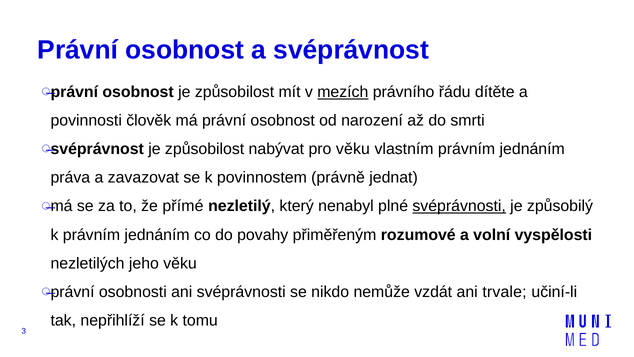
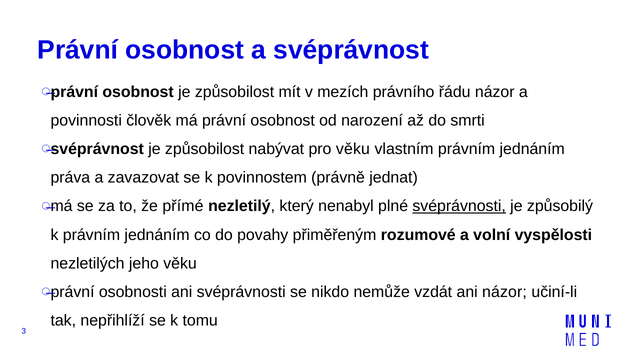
mezích underline: present -> none
řádu dítěte: dítěte -> názor
ani trvale: trvale -> názor
